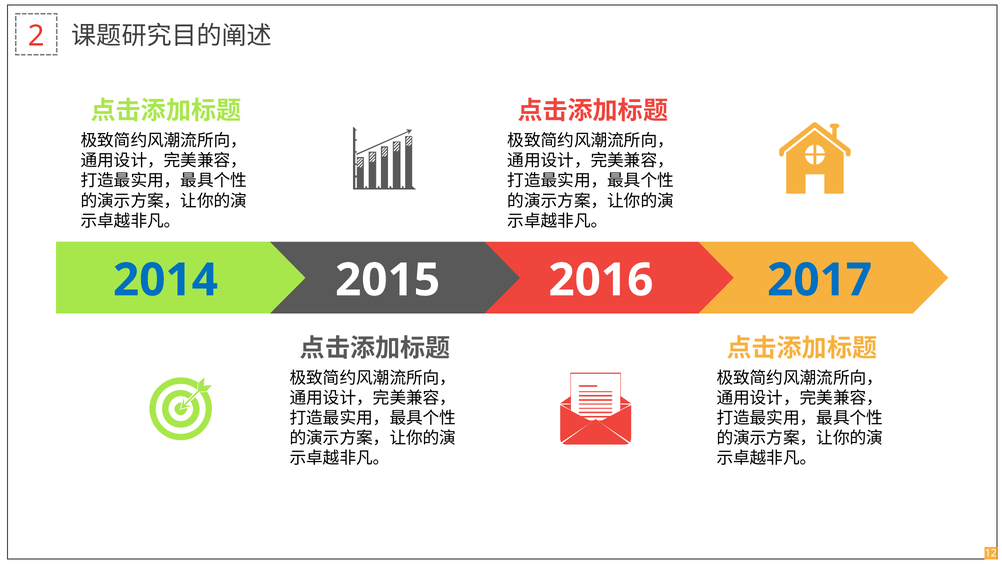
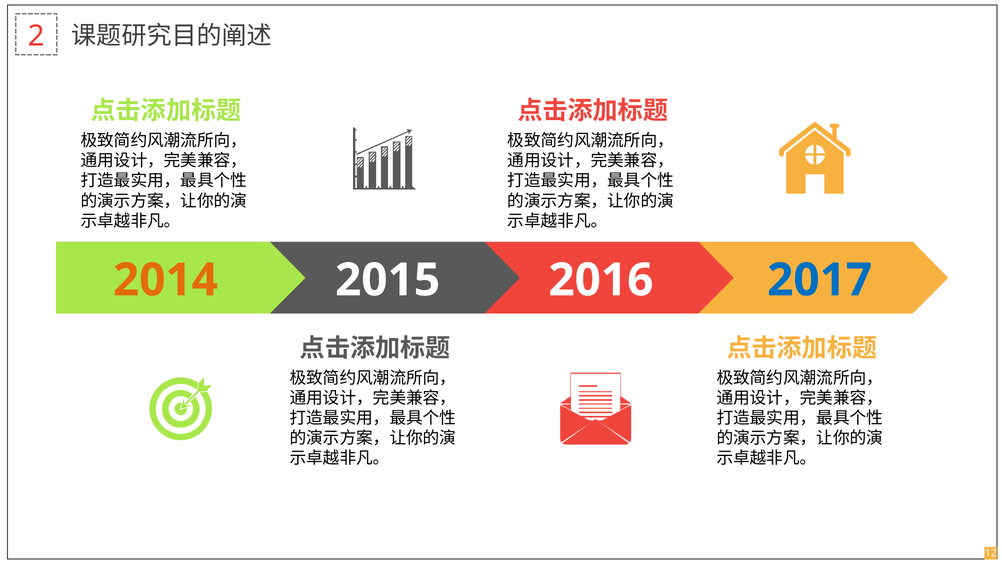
2014 colour: blue -> orange
